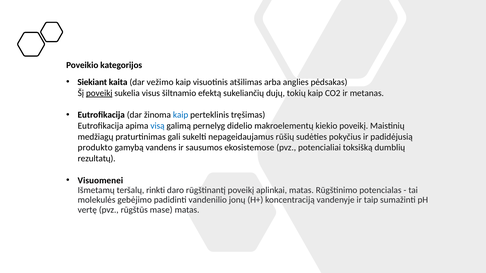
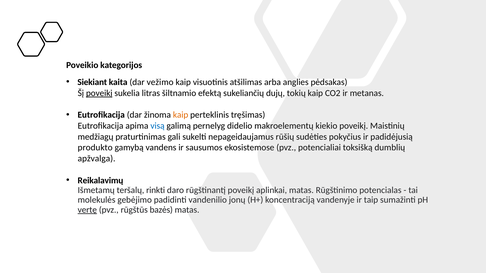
visus: visus -> litras
kaip at (181, 115) colour: blue -> orange
rezultatų: rezultatų -> apžvalga
Visuomenei: Visuomenei -> Reikalavimų
vertę underline: none -> present
mase: mase -> bazės
